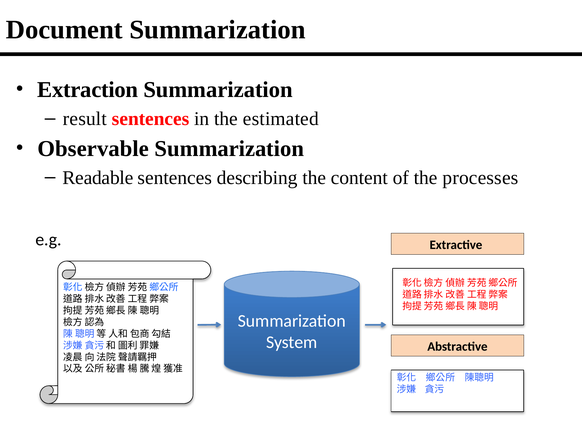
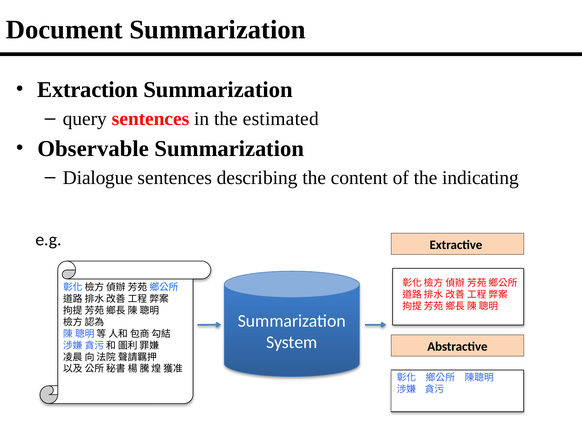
result: result -> query
Readable: Readable -> Dialogue
processes: processes -> indicating
